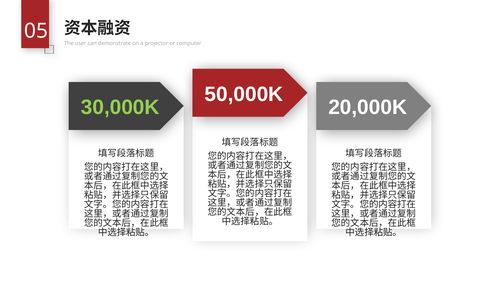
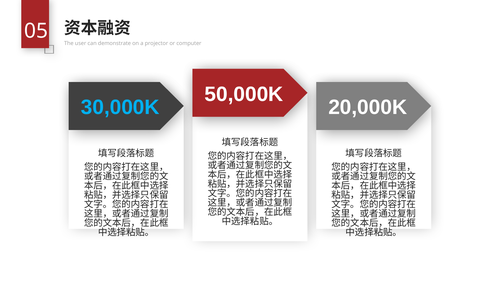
30,000K colour: light green -> light blue
